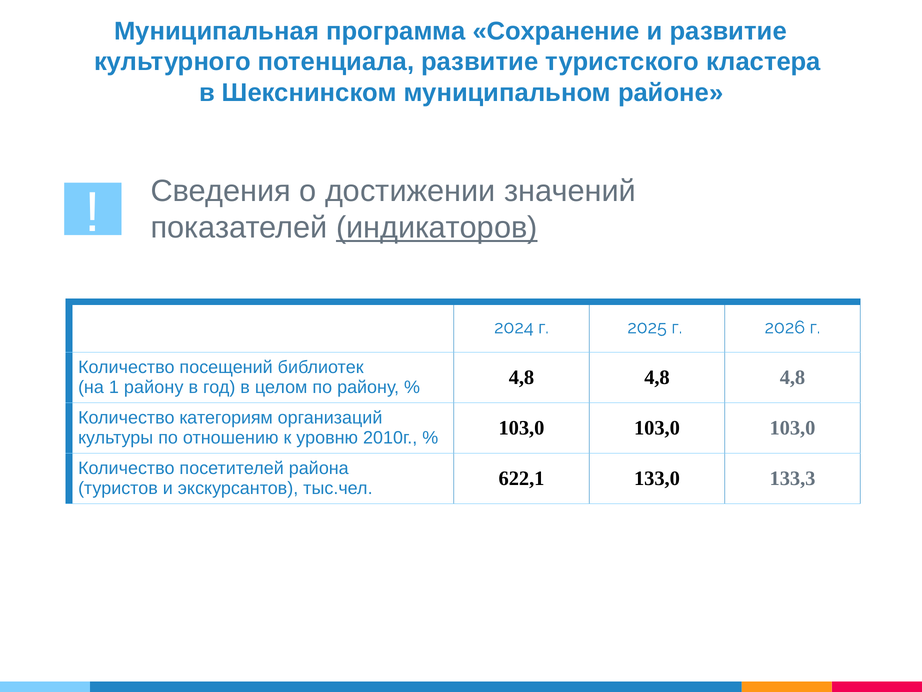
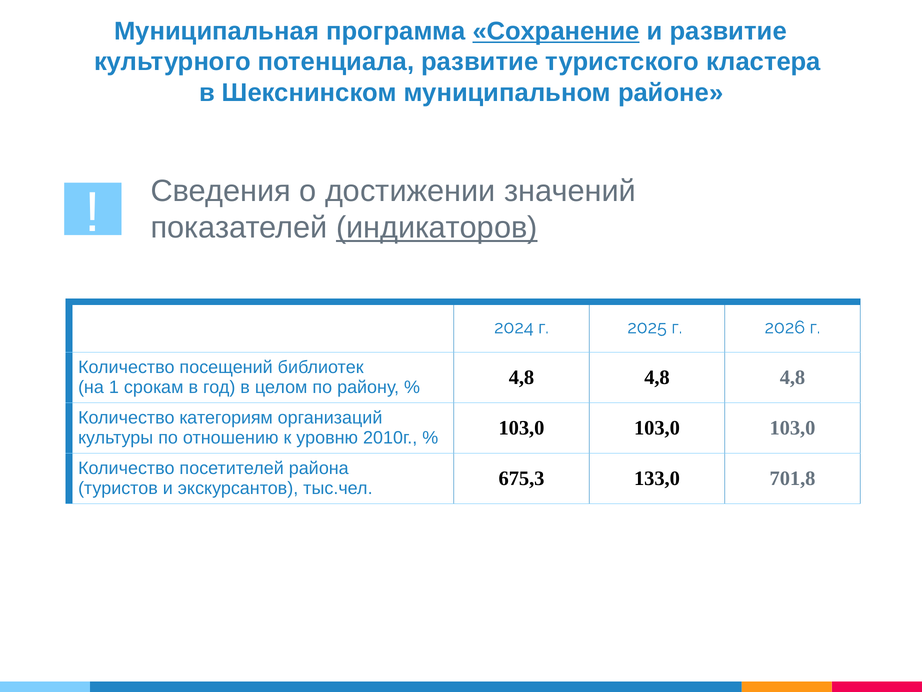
Сохранение underline: none -> present
1 району: району -> срокам
622,1: 622,1 -> 675,3
133,3: 133,3 -> 701,8
